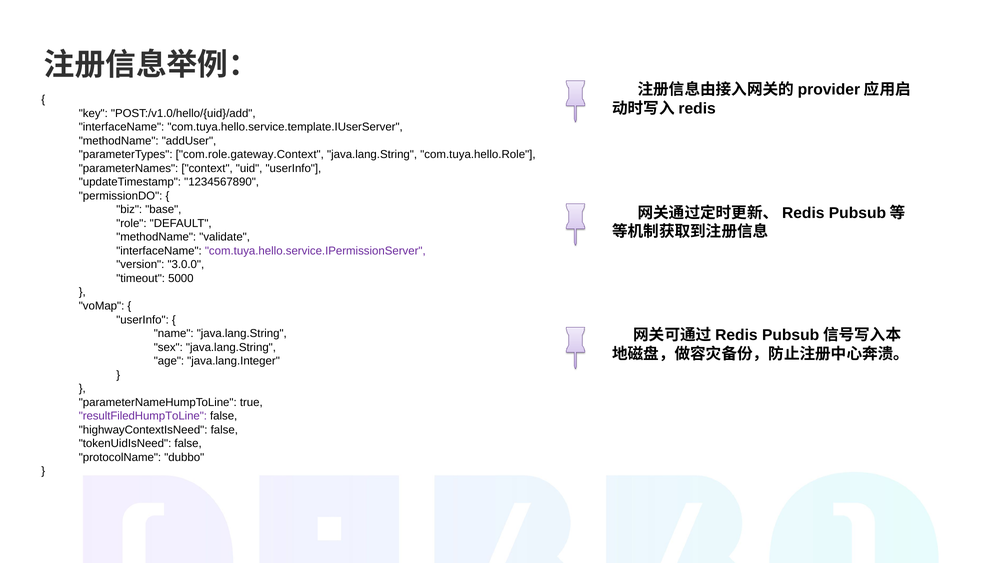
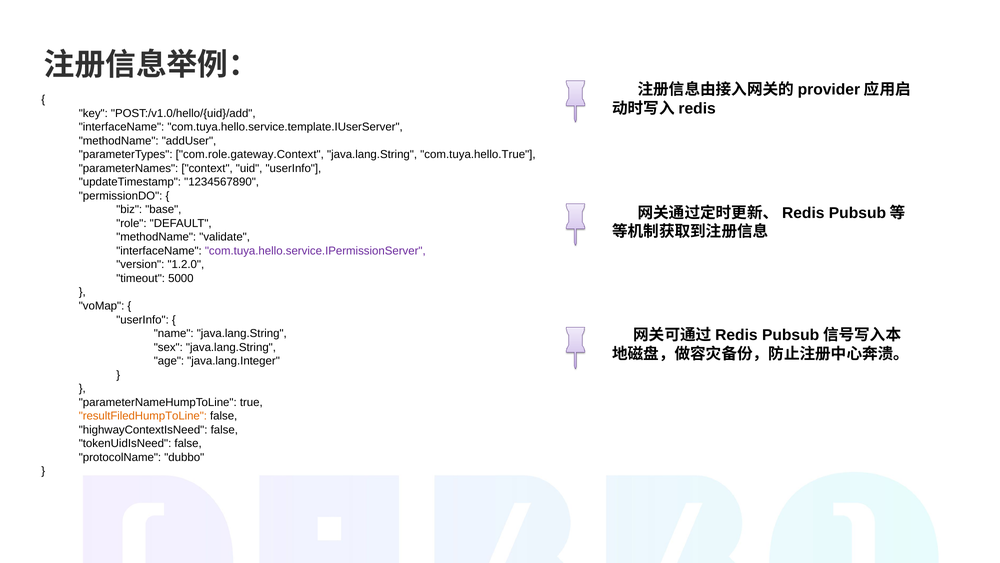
com.tuya.hello.Role: com.tuya.hello.Role -> com.tuya.hello.True
3.0.0: 3.0.0 -> 1.2.0
resultFiledHumpToLine colour: purple -> orange
